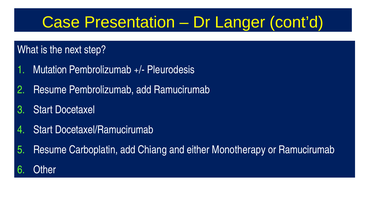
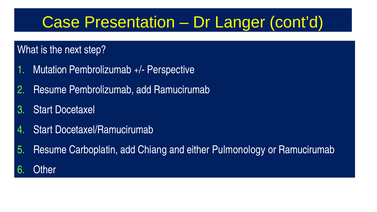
Pleurodesis: Pleurodesis -> Perspective
Monotherapy: Monotherapy -> Pulmonology
